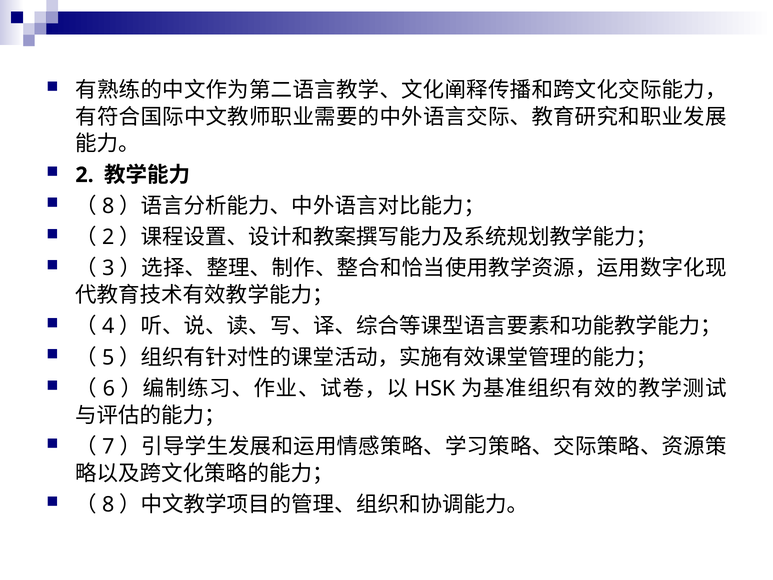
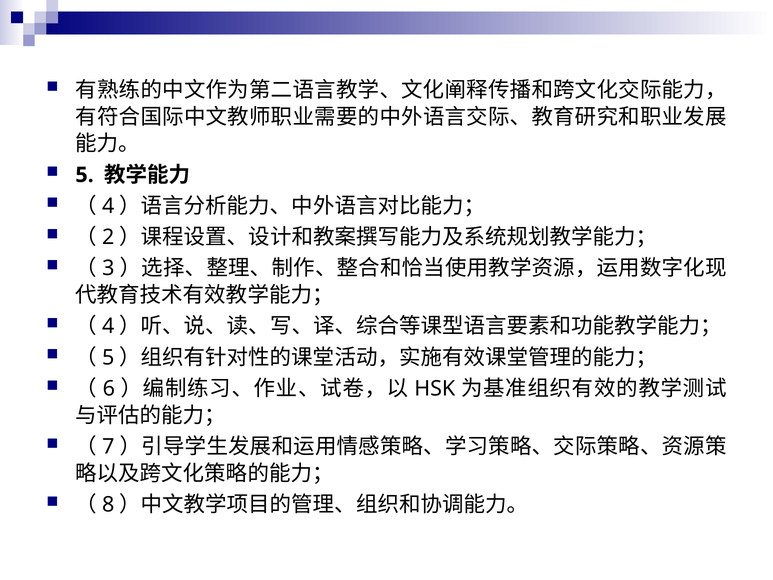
2 at (85, 175): 2 -> 5
8 at (108, 206): 8 -> 4
